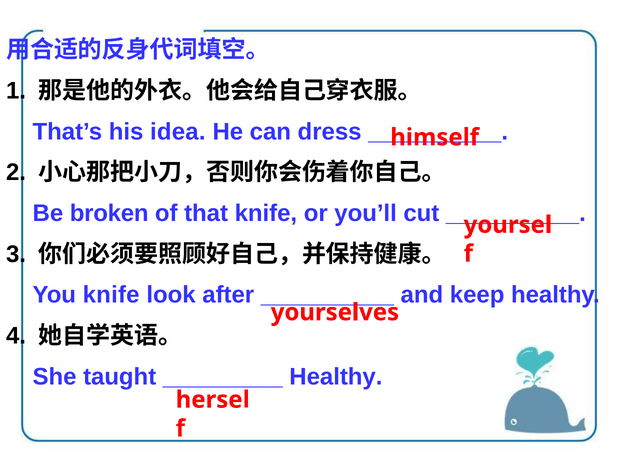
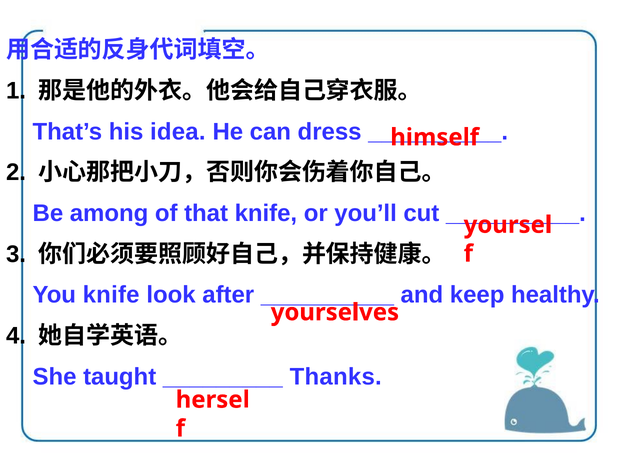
broken: broken -> among
Healthy at (336, 376): Healthy -> Thanks
